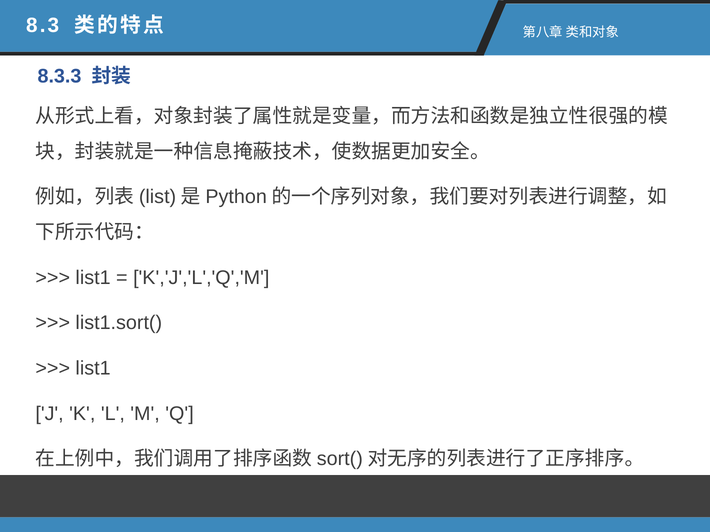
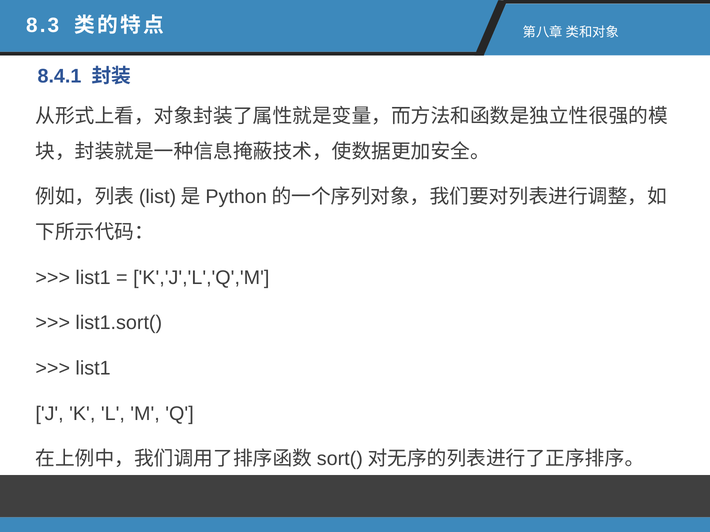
8.3.3: 8.3.3 -> 8.4.1
